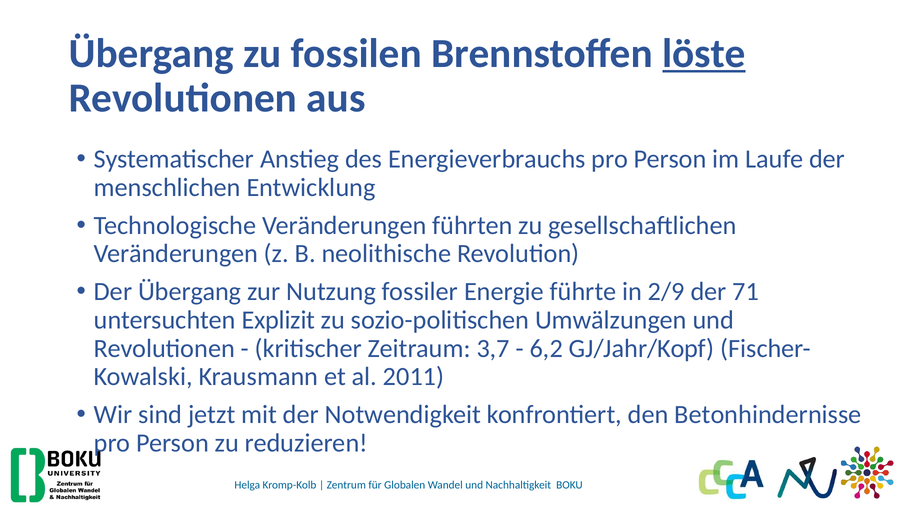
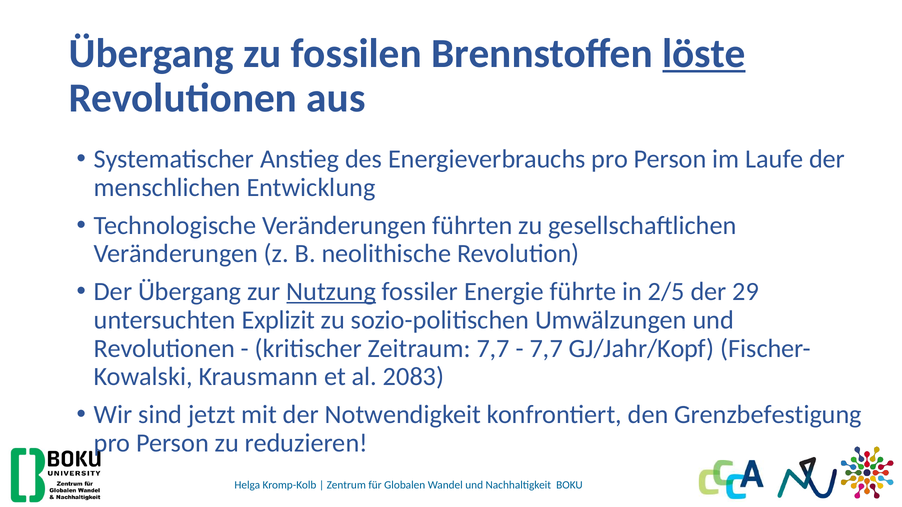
Nutzung underline: none -> present
2/9: 2/9 -> 2/5
71: 71 -> 29
Zeitraum 3,7: 3,7 -> 7,7
6,2 at (546, 349): 6,2 -> 7,7
2011: 2011 -> 2083
Betonhindernisse: Betonhindernisse -> Grenzbefestigung
